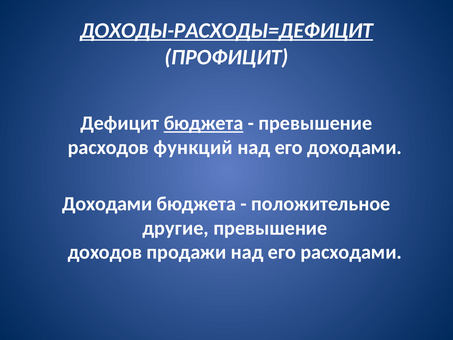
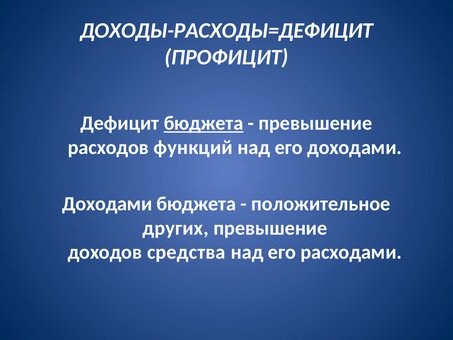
ДОХОДЫ-РАСХОДЫ=ДЕФИЦИТ underline: present -> none
другие: другие -> других
продажи: продажи -> средства
